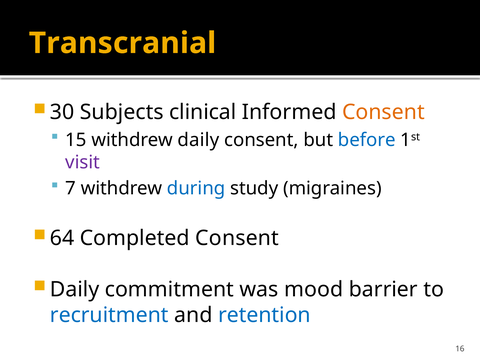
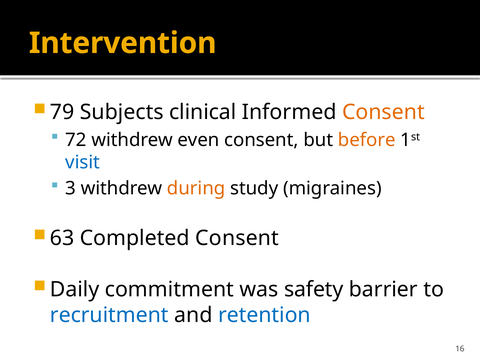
Transcranial: Transcranial -> Intervention
30: 30 -> 79
15: 15 -> 72
withdrew daily: daily -> even
before colour: blue -> orange
visit colour: purple -> blue
7: 7 -> 3
during colour: blue -> orange
64: 64 -> 63
mood: mood -> safety
